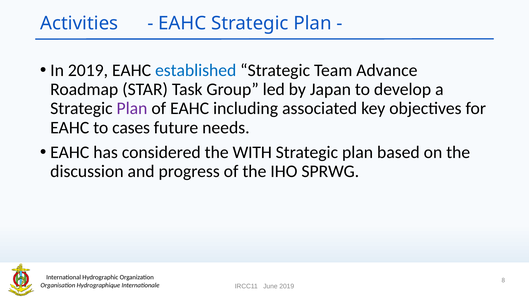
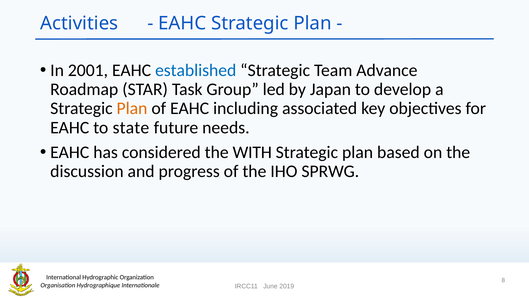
In 2019: 2019 -> 2001
Plan at (132, 108) colour: purple -> orange
cases: cases -> state
